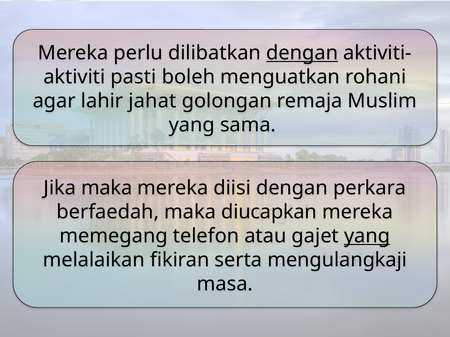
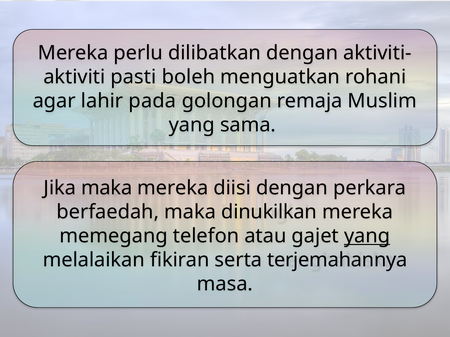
dengan at (302, 53) underline: present -> none
jahat: jahat -> pada
diucapkan: diucapkan -> dinukilkan
mengulangkaji: mengulangkaji -> terjemahannya
